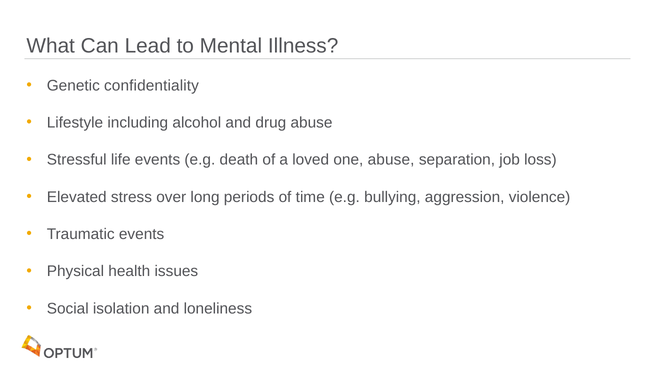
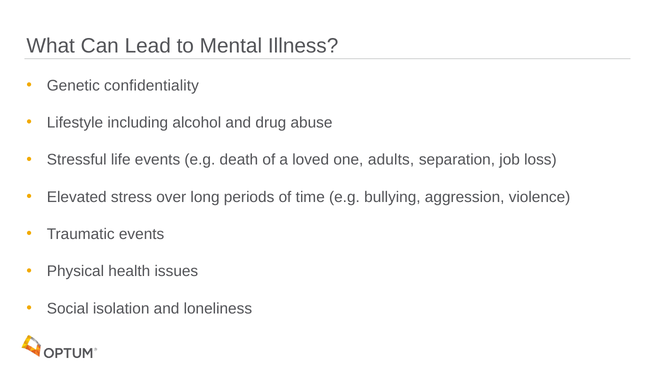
one abuse: abuse -> adults
